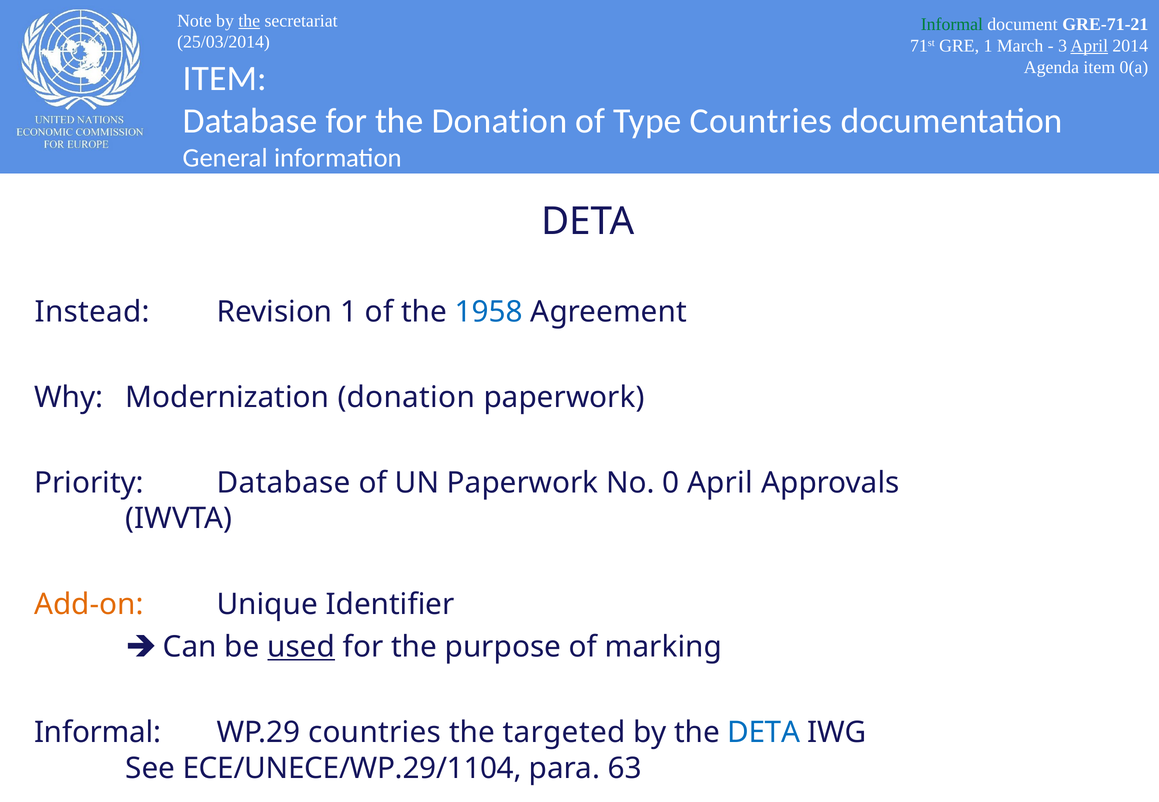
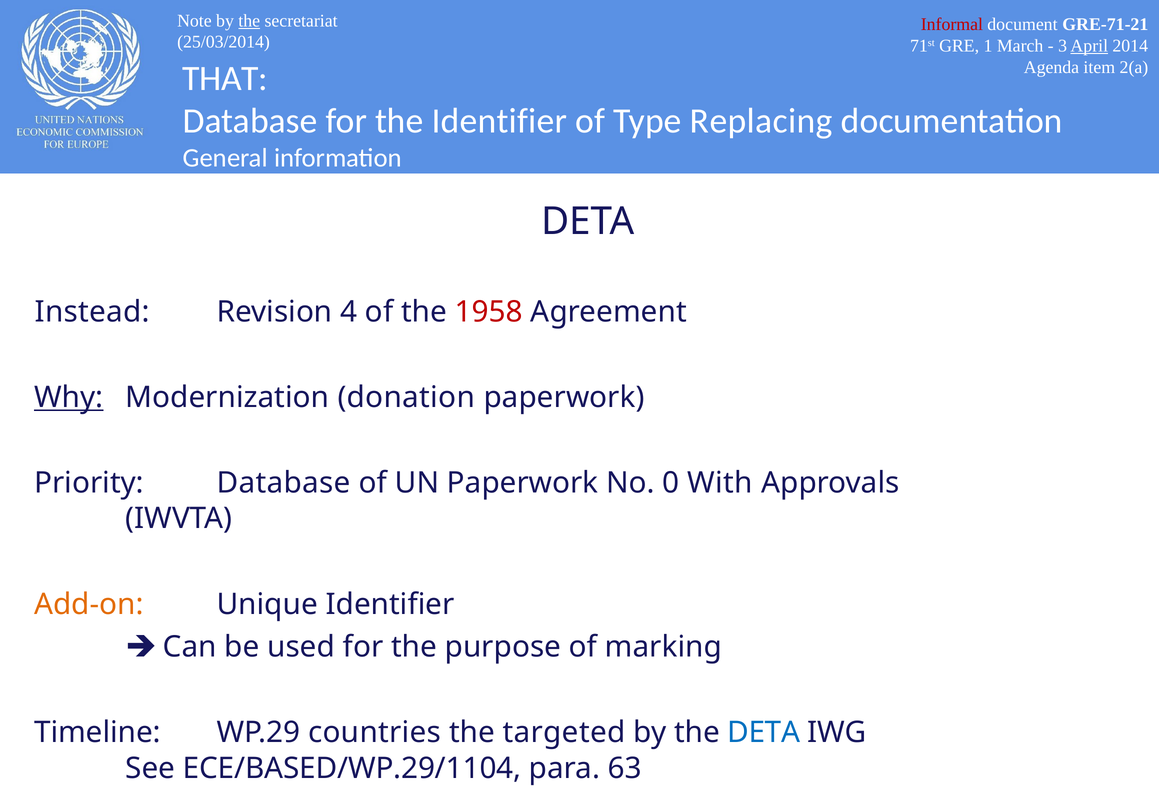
Informal at (952, 24) colour: green -> red
0(a: 0(a -> 2(a
ITEM at (225, 78): ITEM -> THAT
the Donation: Donation -> Identifier
Type Countries: Countries -> Replacing
Revision 1: 1 -> 4
1958 colour: blue -> red
Why underline: none -> present
0 April: April -> With
used underline: present -> none
Informal at (98, 733): Informal -> Timeline
ECE/UNECE/WP.29/1104: ECE/UNECE/WP.29/1104 -> ECE/BASED/WP.29/1104
